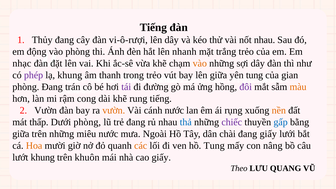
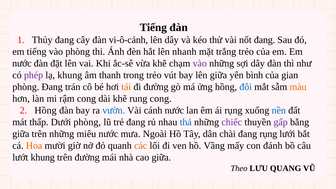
vi-ô-rượi: vi-ô-rượi -> vi-ô-cảnh
nốt nhau: nhau -> đang
em động: động -> tiếng
nhạc at (22, 63): nhạc -> nước
vào at (200, 63) colour: orange -> purple
yên tung: tung -> bình
tái colour: purple -> orange
đôi colour: purple -> blue
rung tiếng: tiếng -> cong
2 Vườn: Vườn -> Hồng
vườn at (114, 110) colour: orange -> blue
nền colour: orange -> blue
gấp colour: blue -> purple
đang giấy: giấy -> rụng
hồ Tung: Tung -> Vầng
nâng: nâng -> đánh
trên khuôn: khuôn -> đường
cao giấy: giấy -> giữa
